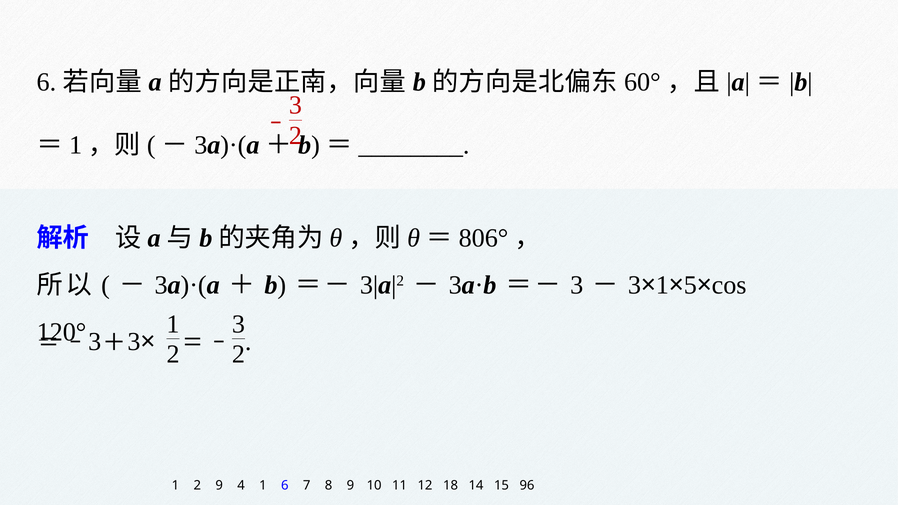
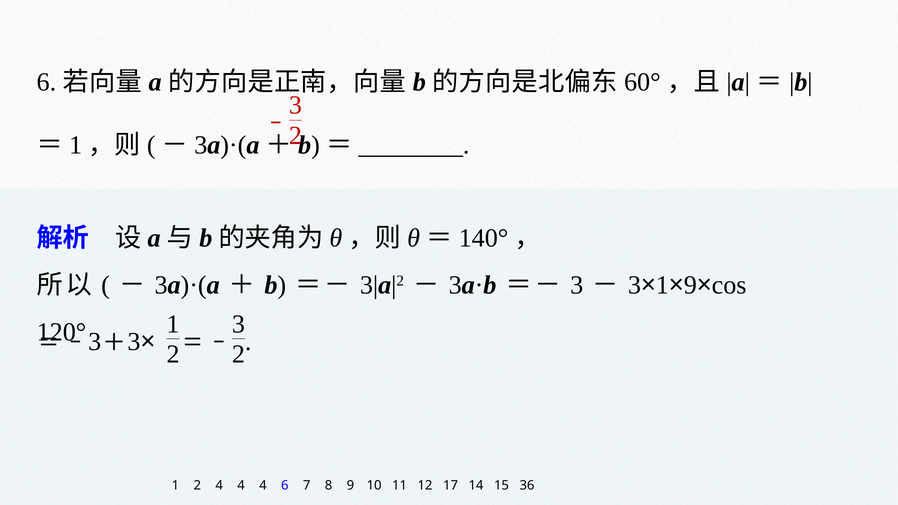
806°: 806° -> 140°
5 at (690, 285): 5 -> 9
2 9: 9 -> 4
1 at (263, 485): 1 -> 4
18: 18 -> 17
96: 96 -> 36
